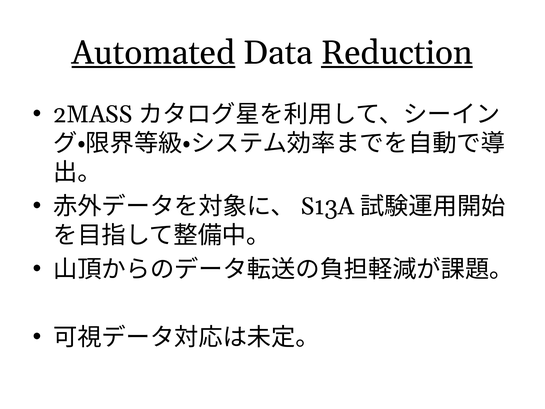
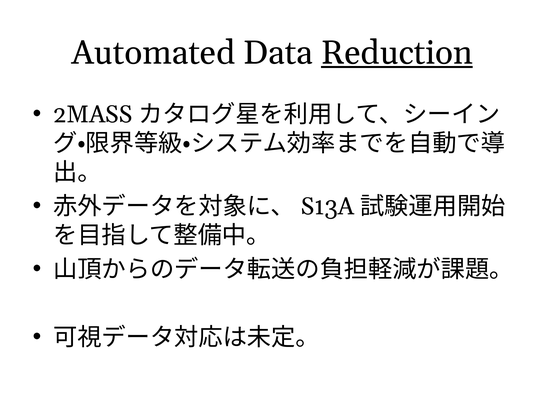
Automated underline: present -> none
